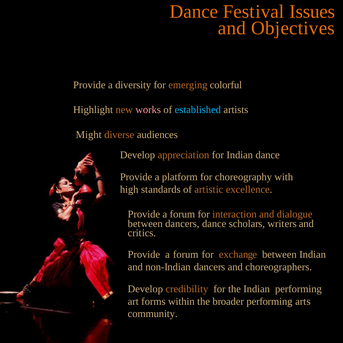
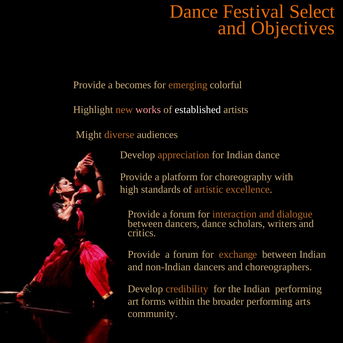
Issues: Issues -> Select
diversity: diversity -> becomes
established colour: light blue -> white
